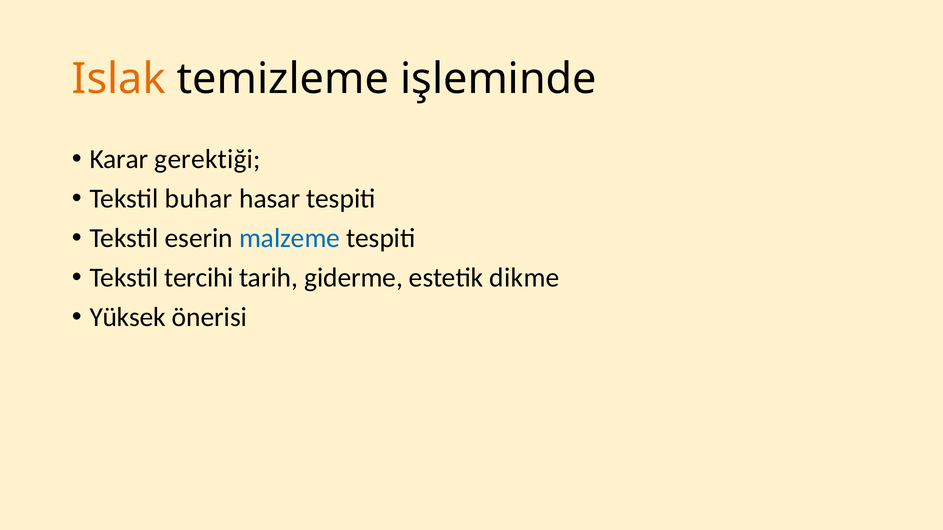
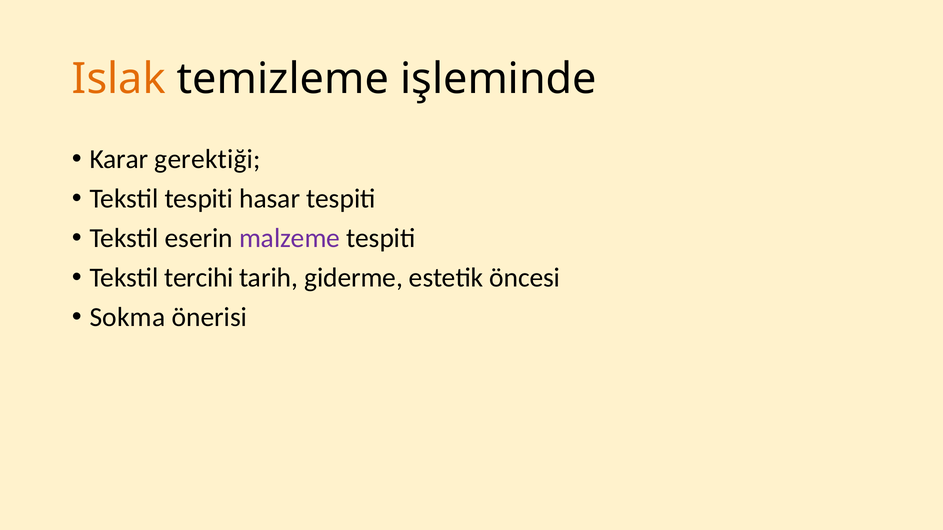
Tekstil buhar: buhar -> tespiti
malzeme colour: blue -> purple
dikme: dikme -> öncesi
Yüksek: Yüksek -> Sokma
